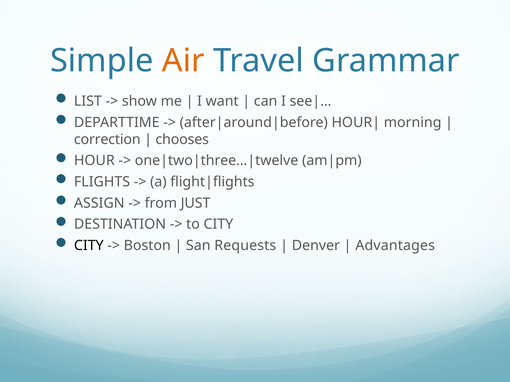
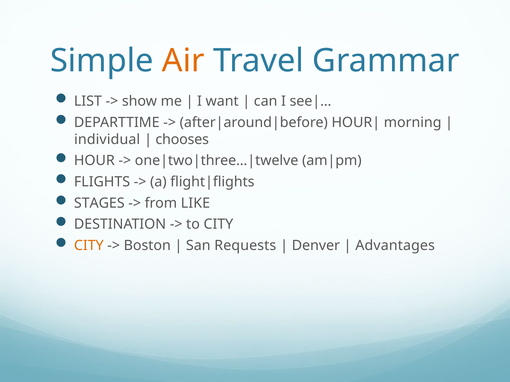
correction: correction -> individual
ASSIGN: ASSIGN -> STAGES
JUST: JUST -> LIKE
CITY at (89, 246) colour: black -> orange
